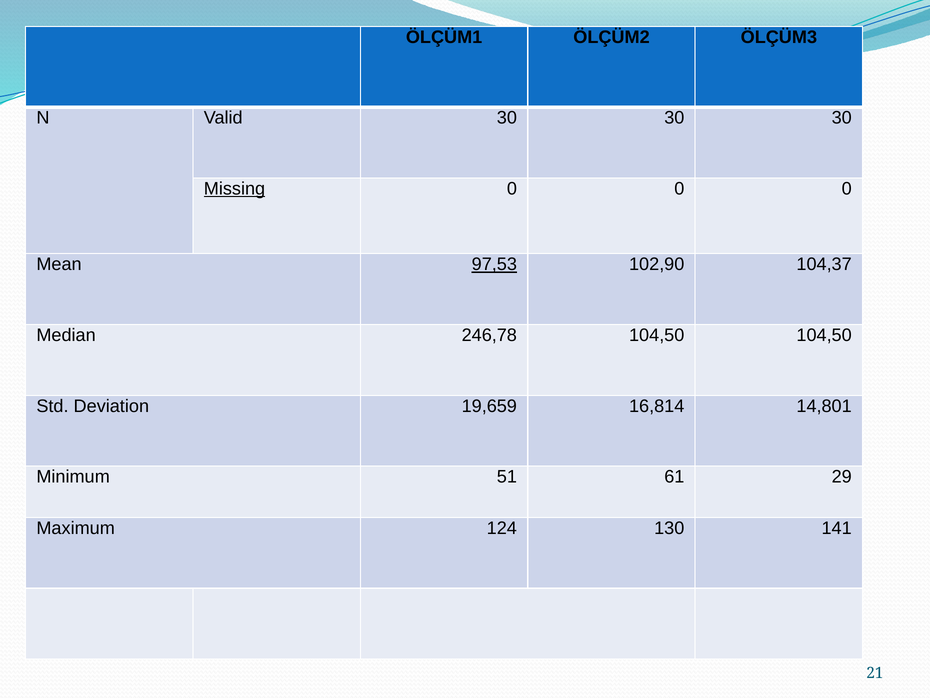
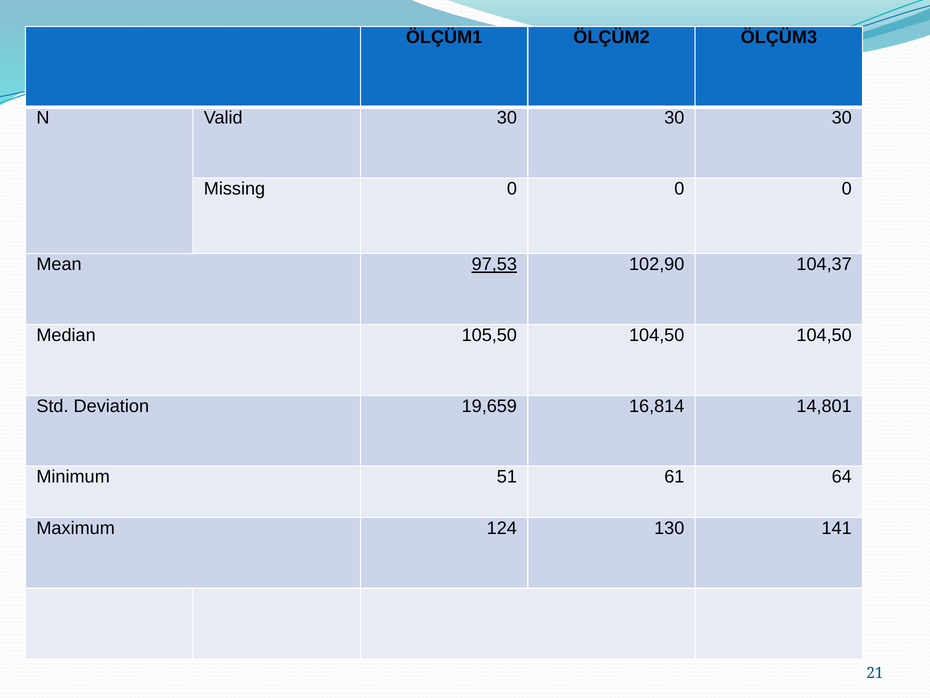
Missing underline: present -> none
246,78: 246,78 -> 105,50
29: 29 -> 64
